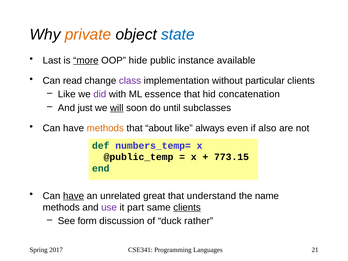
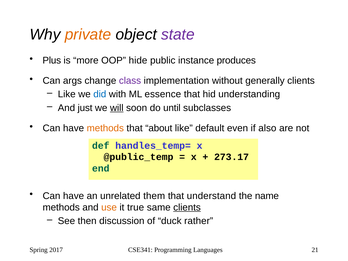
state colour: blue -> purple
Last: Last -> Plus
more underline: present -> none
available: available -> produces
read: read -> args
particular: particular -> generally
did colour: purple -> blue
concatenation: concatenation -> understanding
always: always -> default
numbers_temp=: numbers_temp= -> handles_temp=
773.15: 773.15 -> 273.17
have at (74, 196) underline: present -> none
great: great -> them
use colour: purple -> orange
part: part -> true
form: form -> then
